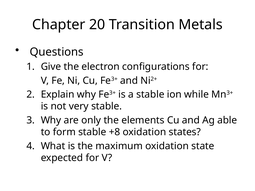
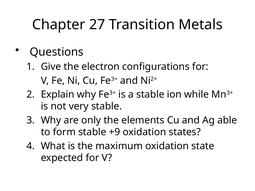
20: 20 -> 27
+8: +8 -> +9
